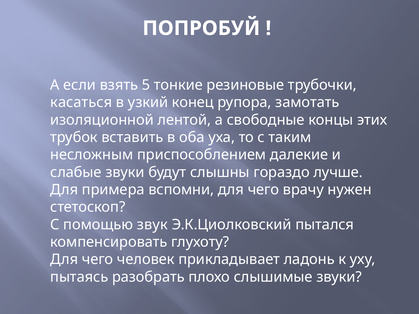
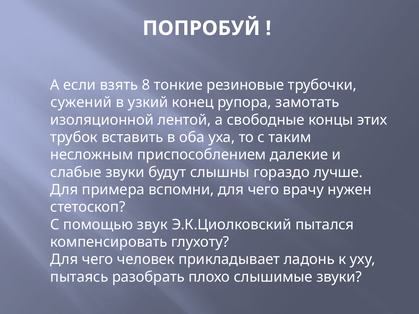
5: 5 -> 8
касаться: касаться -> сужений
